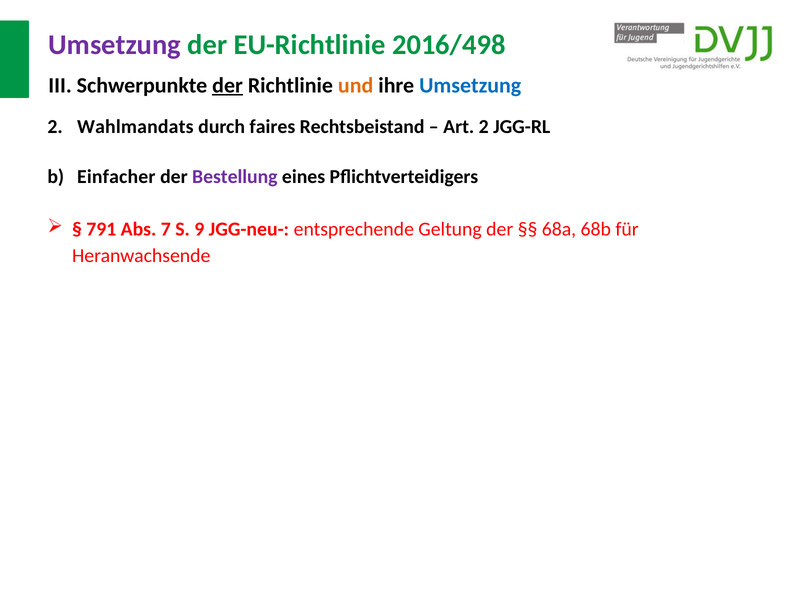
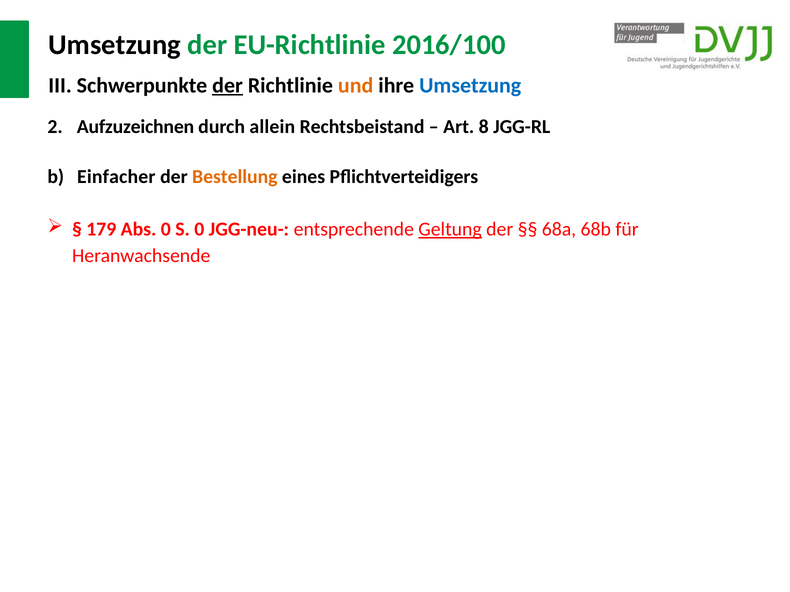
Umsetzung at (115, 45) colour: purple -> black
2016/498: 2016/498 -> 2016/100
Wahlmandats: Wahlmandats -> Aufzuzeichnen
faires: faires -> allein
Art 2: 2 -> 8
Bestellung colour: purple -> orange
791: 791 -> 179
Abs 7: 7 -> 0
S 9: 9 -> 0
Geltung underline: none -> present
